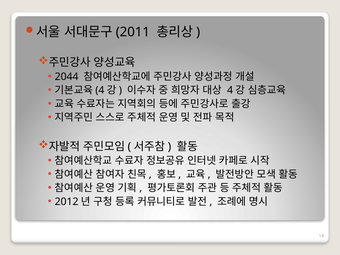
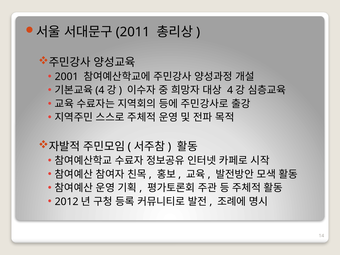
2044: 2044 -> 2001
